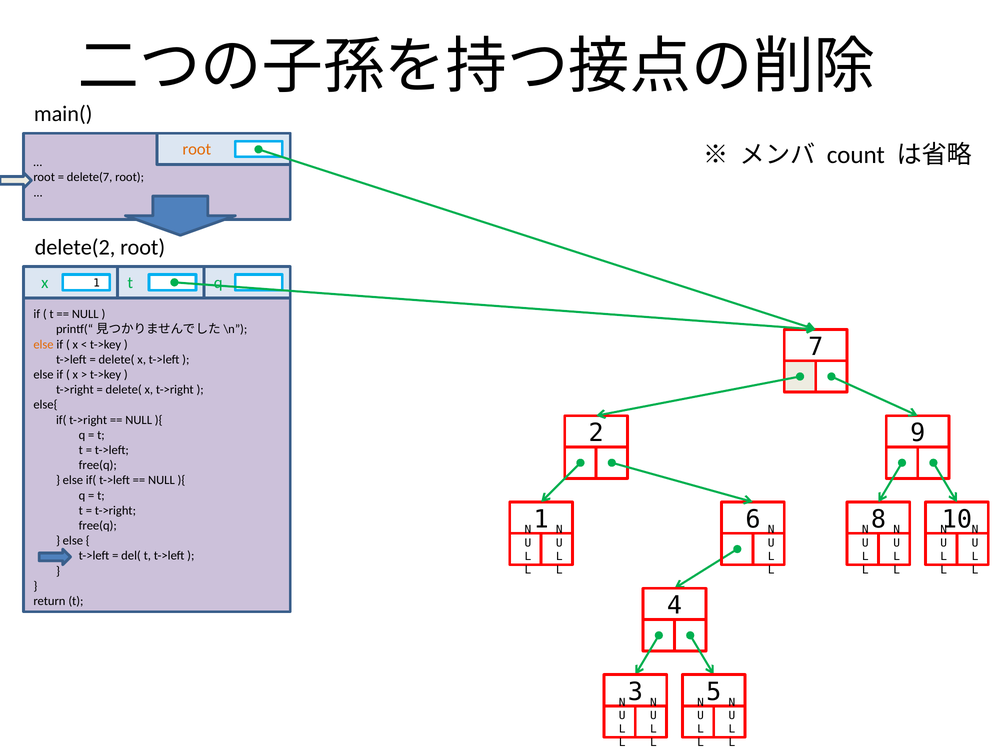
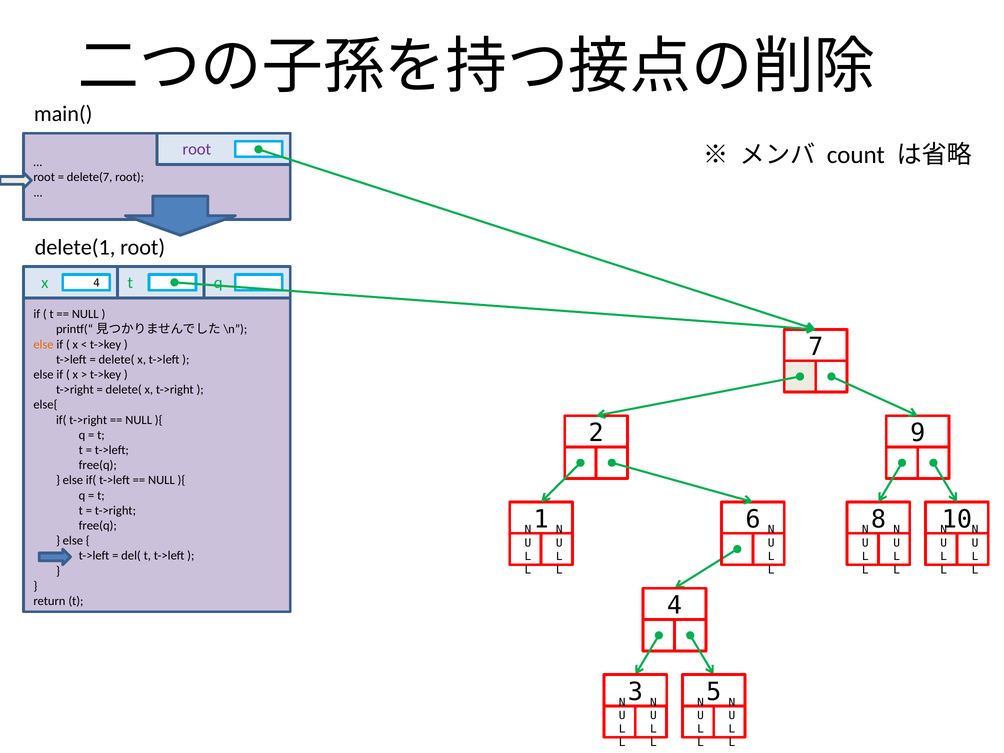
root at (197, 149) colour: orange -> purple
delete(2: delete(2 -> delete(1
x 1: 1 -> 4
